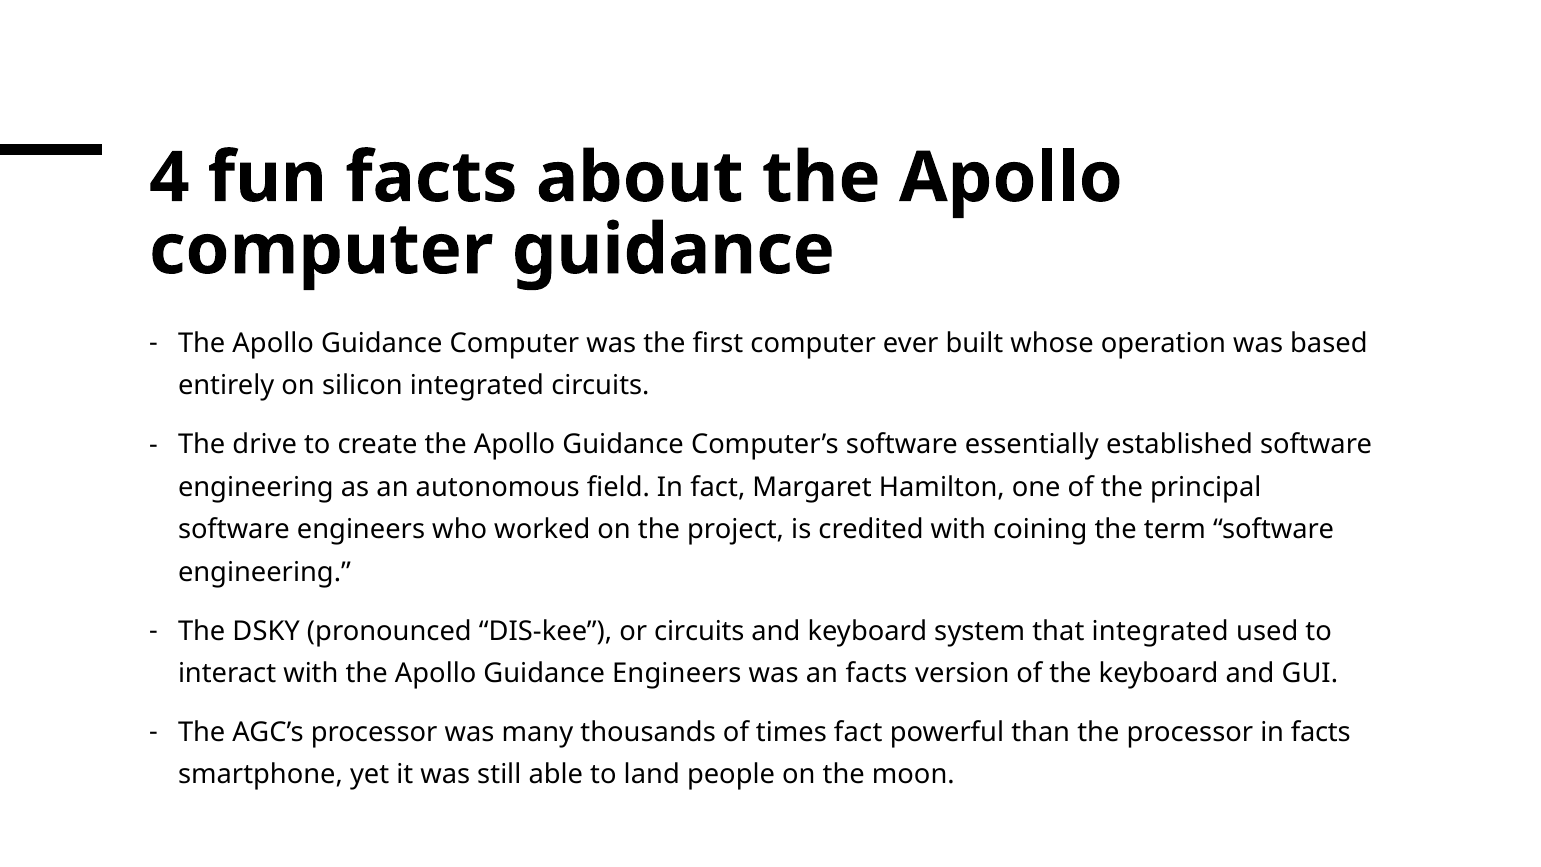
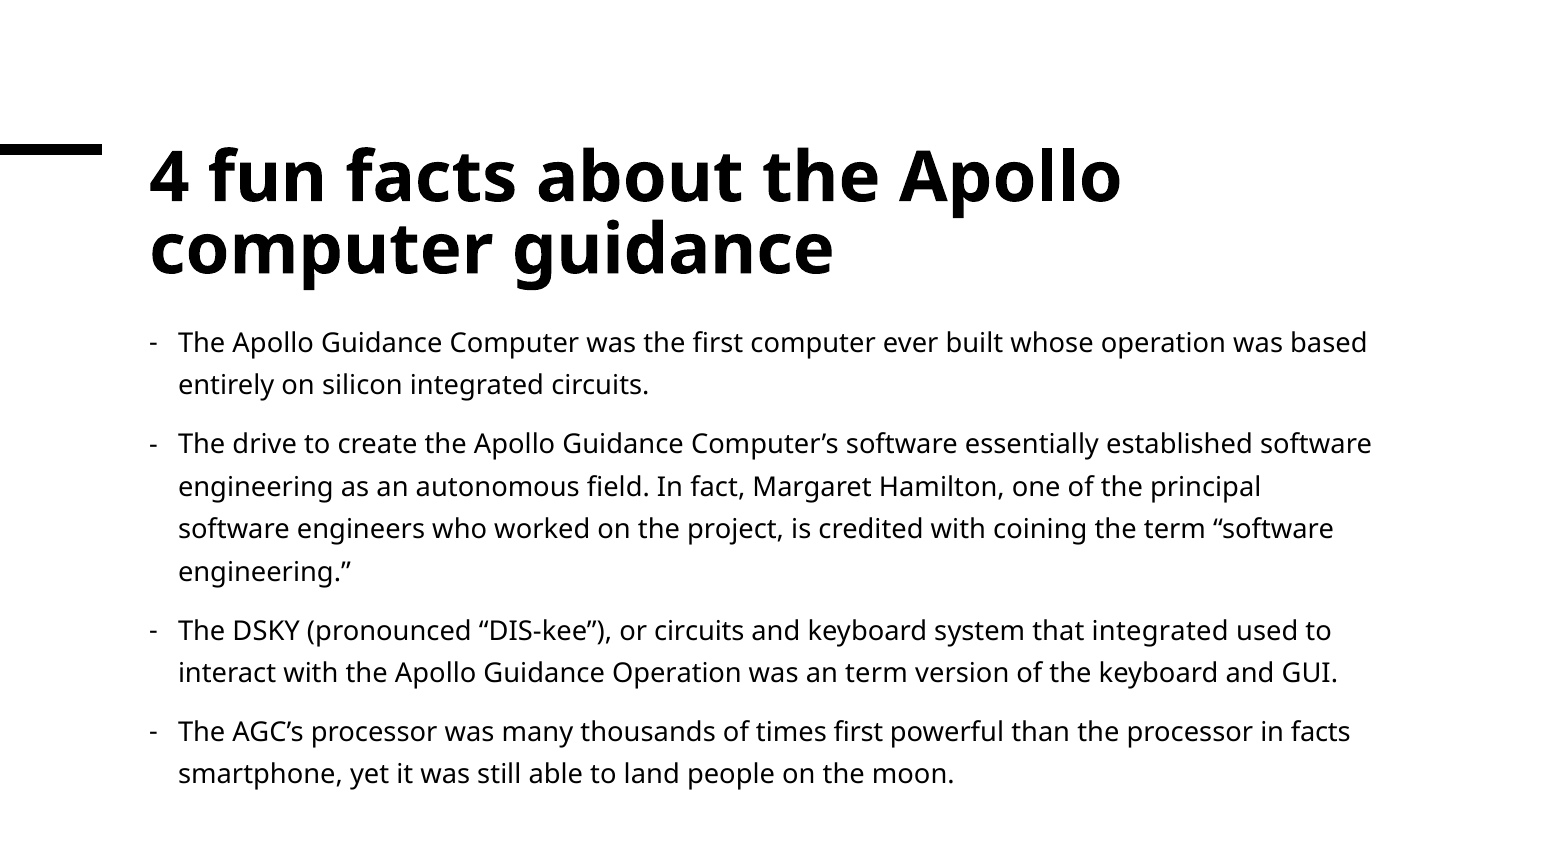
Guidance Engineers: Engineers -> Operation
an facts: facts -> term
times fact: fact -> first
